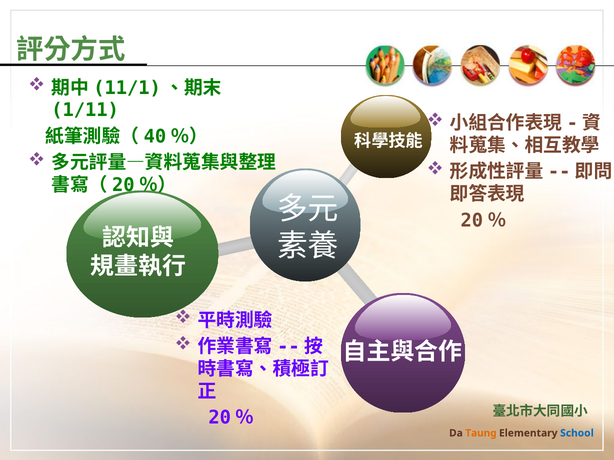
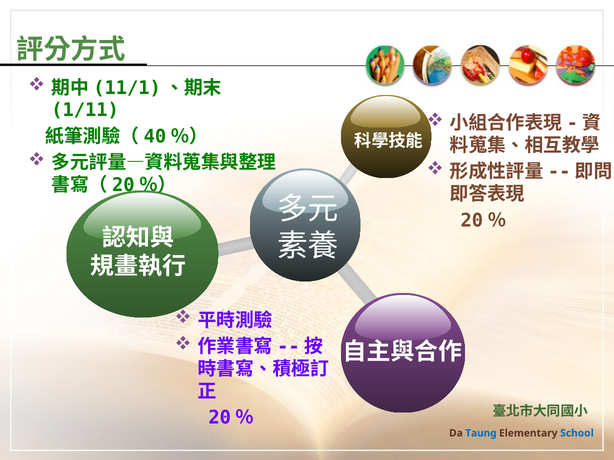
Taung colour: orange -> blue
